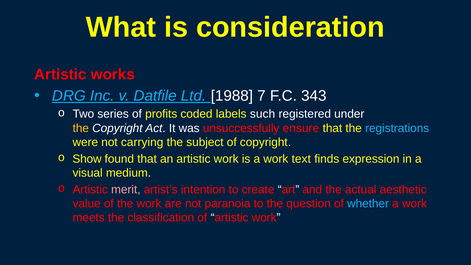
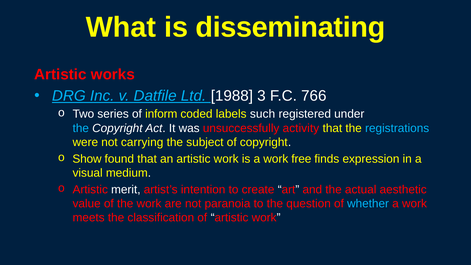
consideration: consideration -> disseminating
7: 7 -> 3
343: 343 -> 766
profits: profits -> inform
the at (81, 128) colour: yellow -> light blue
ensure: ensure -> activity
text: text -> free
merit colour: pink -> white
